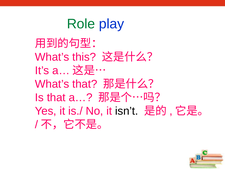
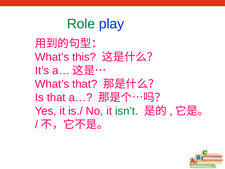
isn’t colour: black -> green
